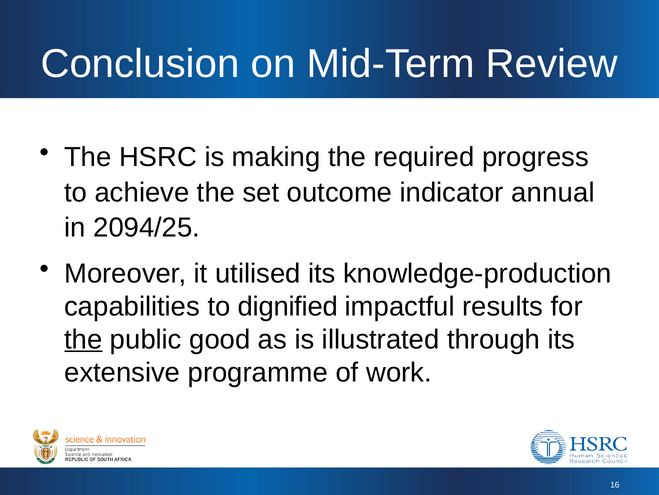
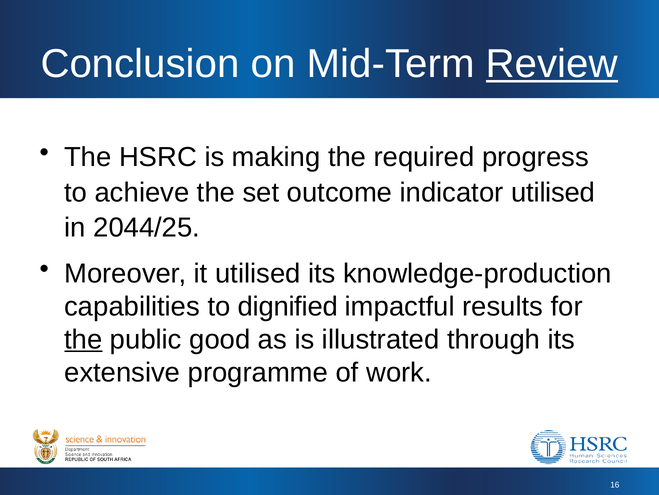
Review underline: none -> present
indicator annual: annual -> utilised
2094/25: 2094/25 -> 2044/25
